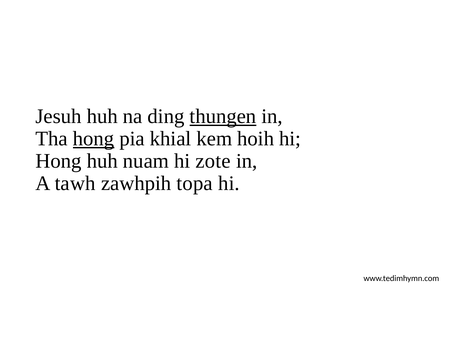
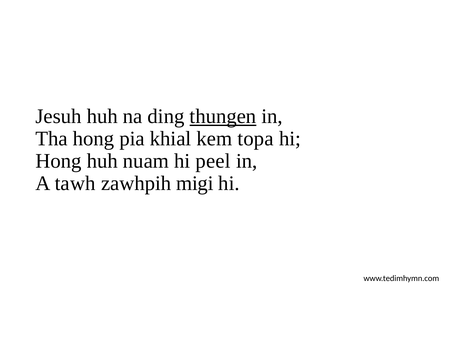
hong at (94, 139) underline: present -> none
hoih: hoih -> topa
zote: zote -> peel
topa: topa -> migi
